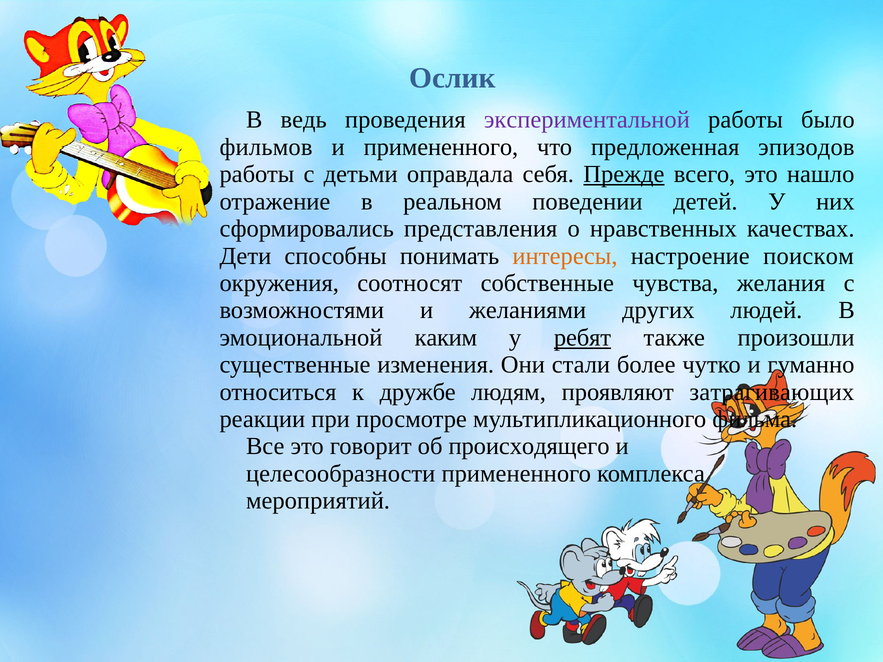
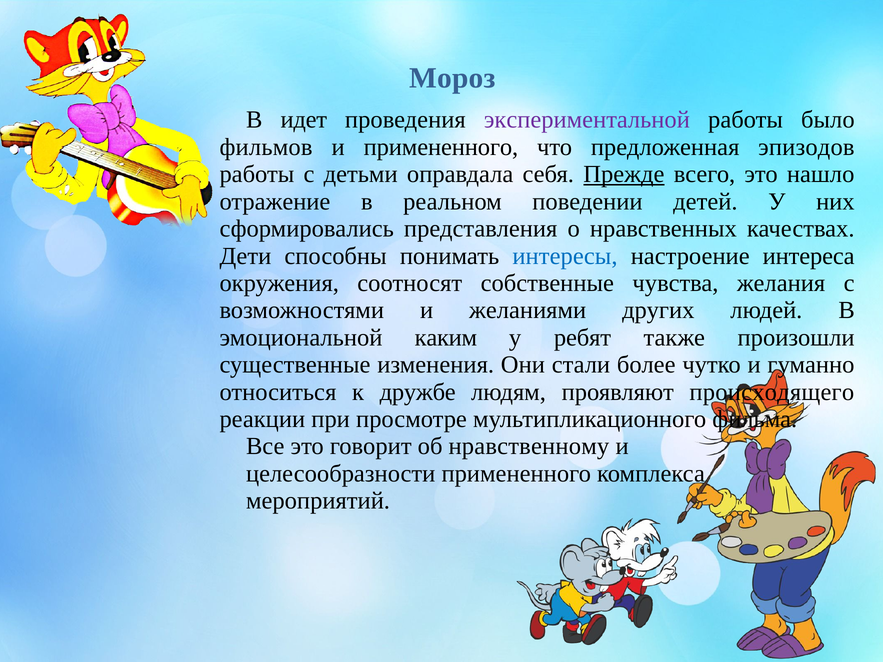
Ослик: Ослик -> Мороз
ведь: ведь -> идет
интересы colour: orange -> blue
поиском: поиском -> интереса
ребят underline: present -> none
затрагивающих: затрагивающих -> происходящего
происходящего: происходящего -> нравственному
